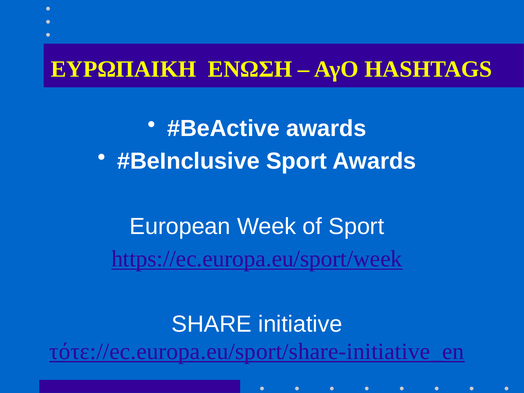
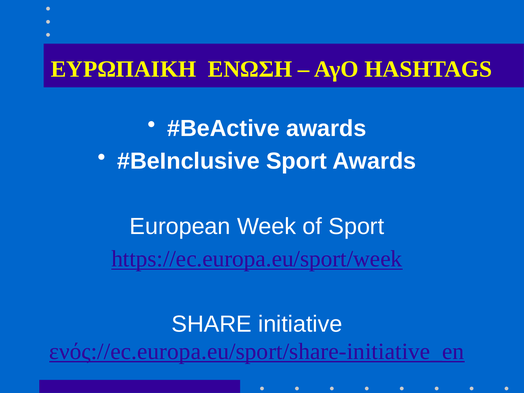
τότε://ec.europa.eu/sport/share-initiative_en: τότε://ec.europa.eu/sport/share-initiative_en -> ενός://ec.europa.eu/sport/share-initiative_en
